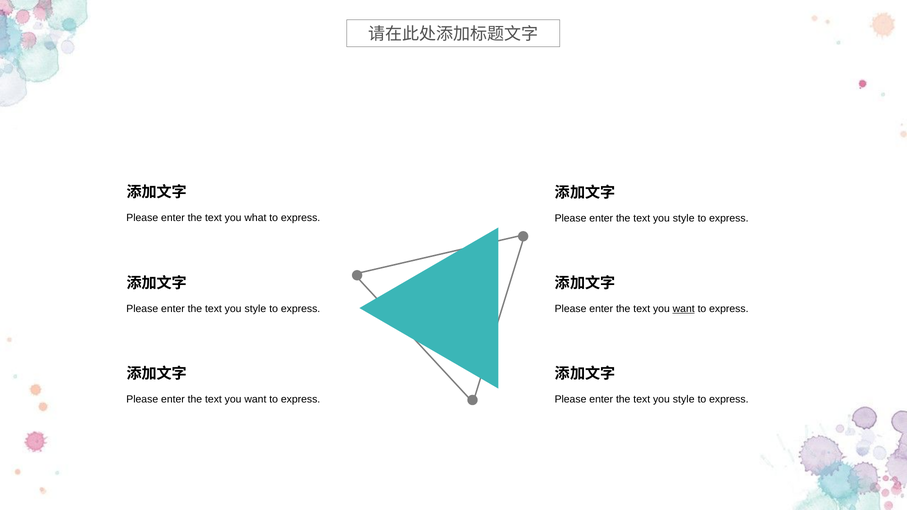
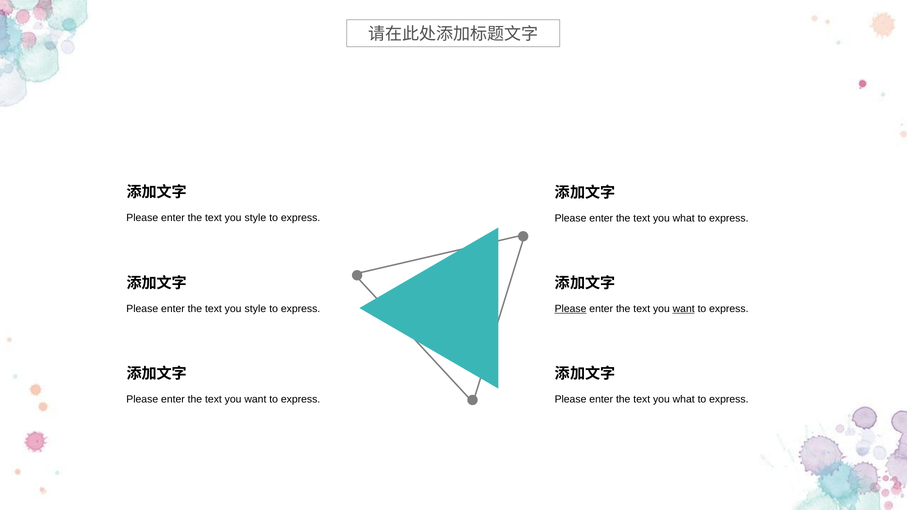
what at (255, 218): what -> style
style at (684, 218): style -> what
Please at (571, 309) underline: none -> present
style at (684, 400): style -> what
